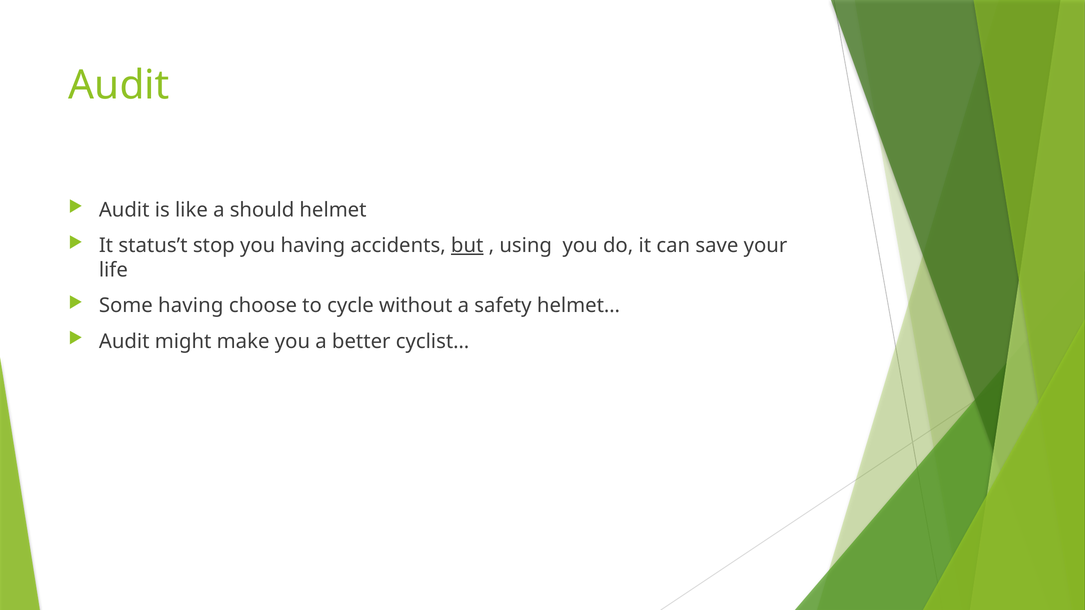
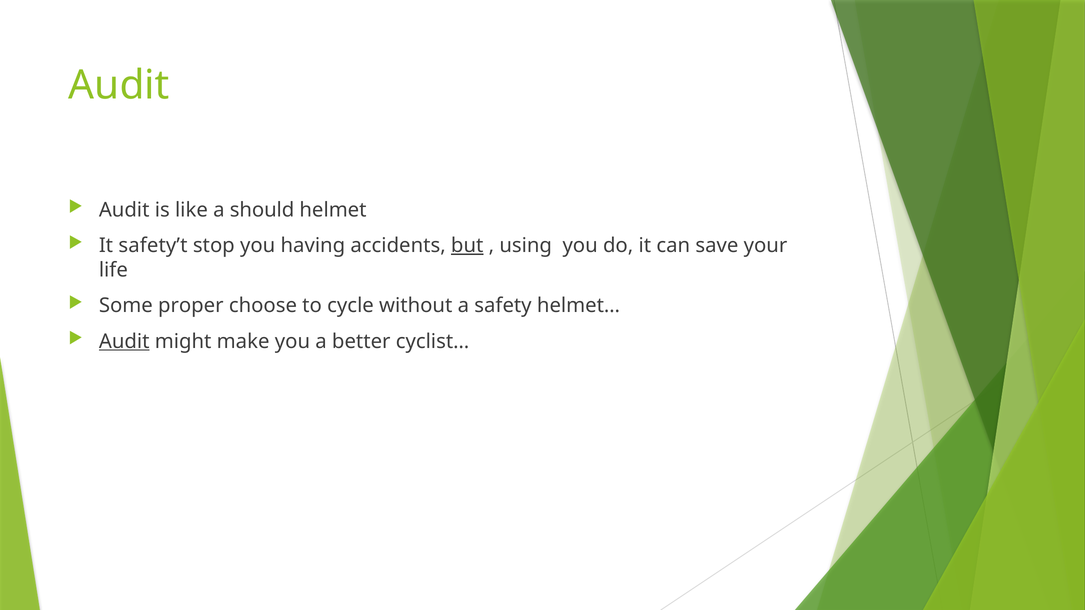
status’t: status’t -> safety’t
Some having: having -> proper
Audit at (124, 342) underline: none -> present
